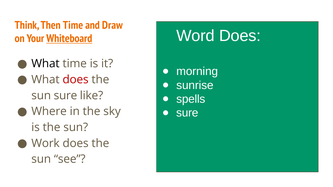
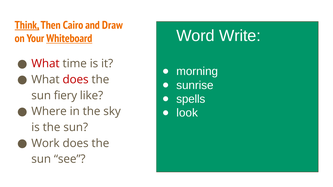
Think underline: none -> present
Then Time: Time -> Cairo
Word Does: Does -> Write
What at (45, 64) colour: black -> red
sun sure: sure -> fiery
sure at (187, 113): sure -> look
